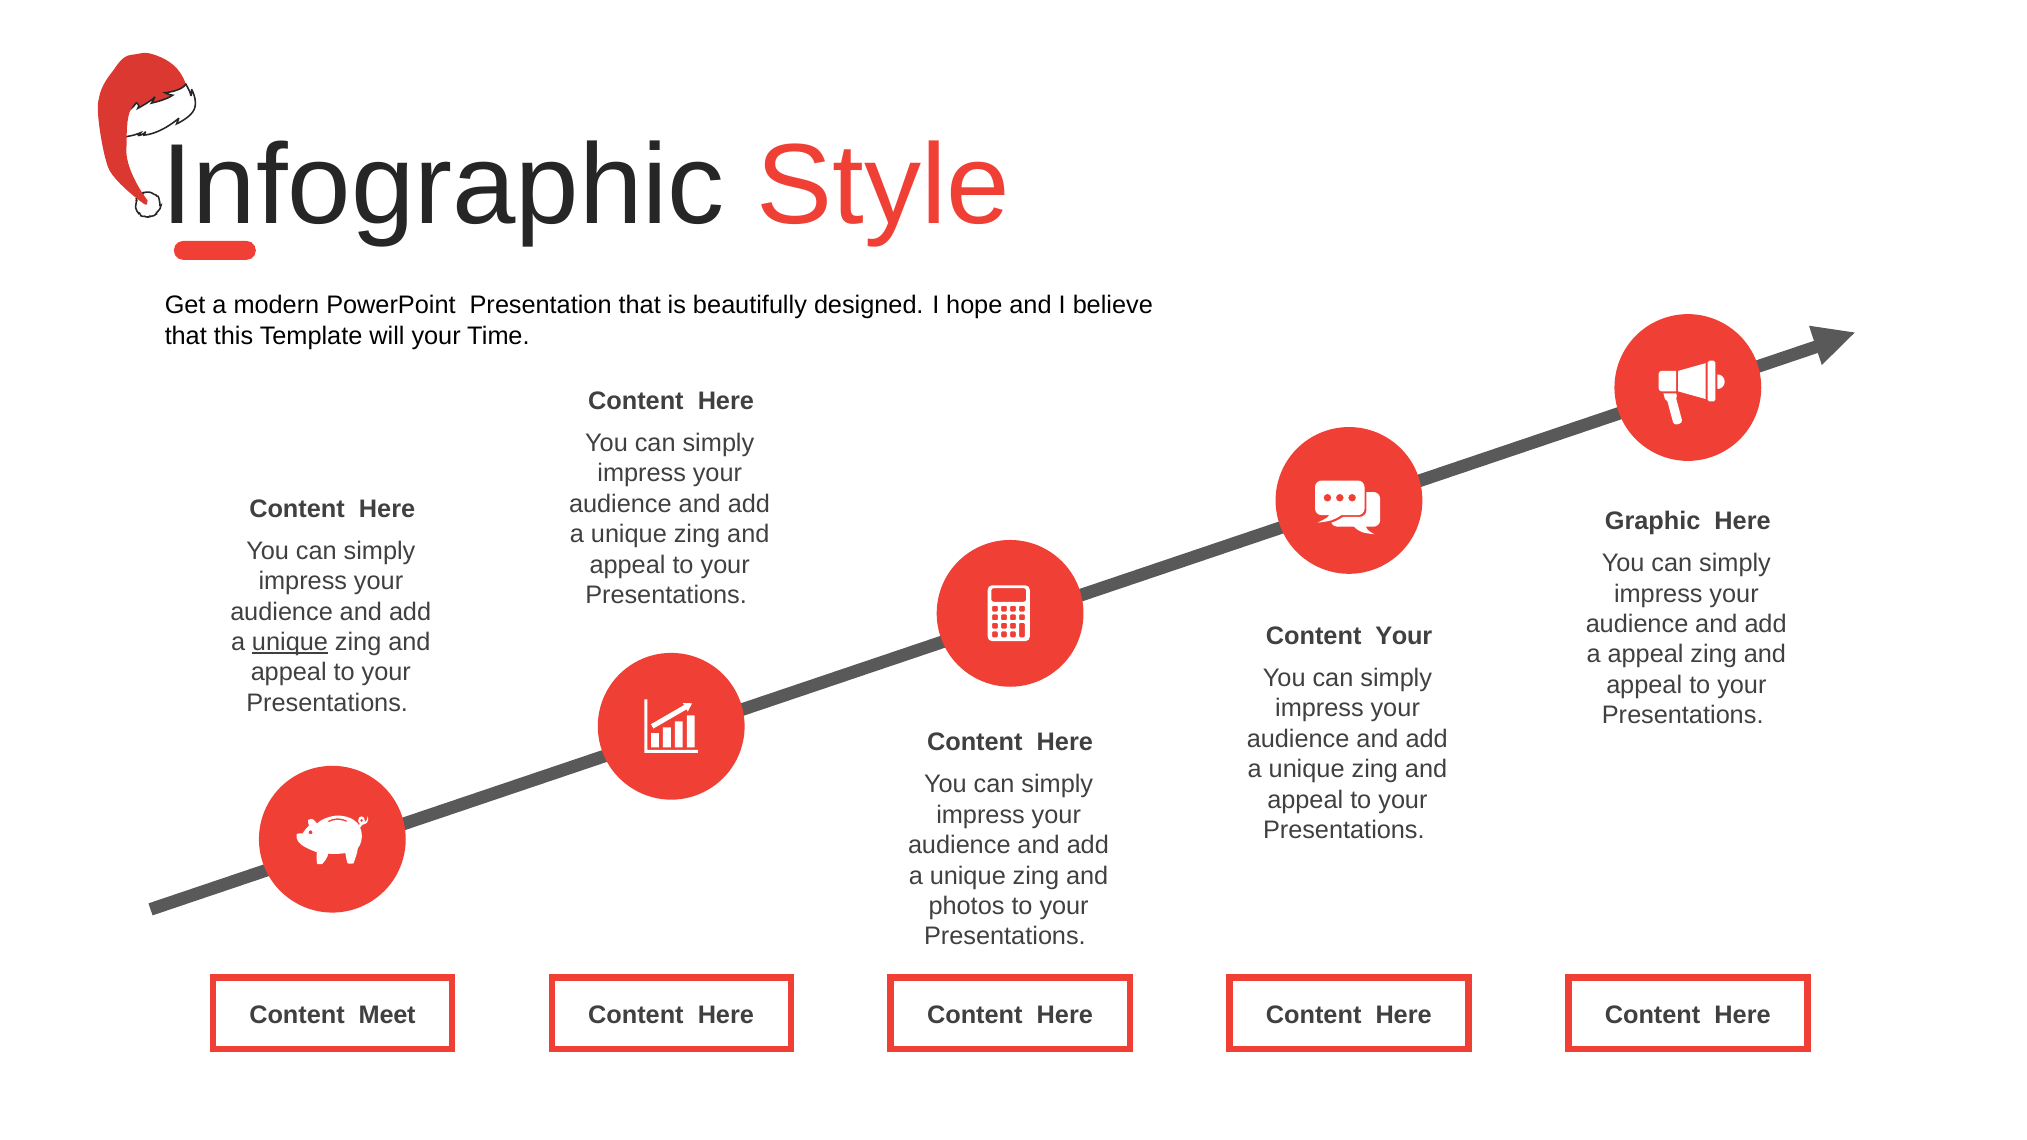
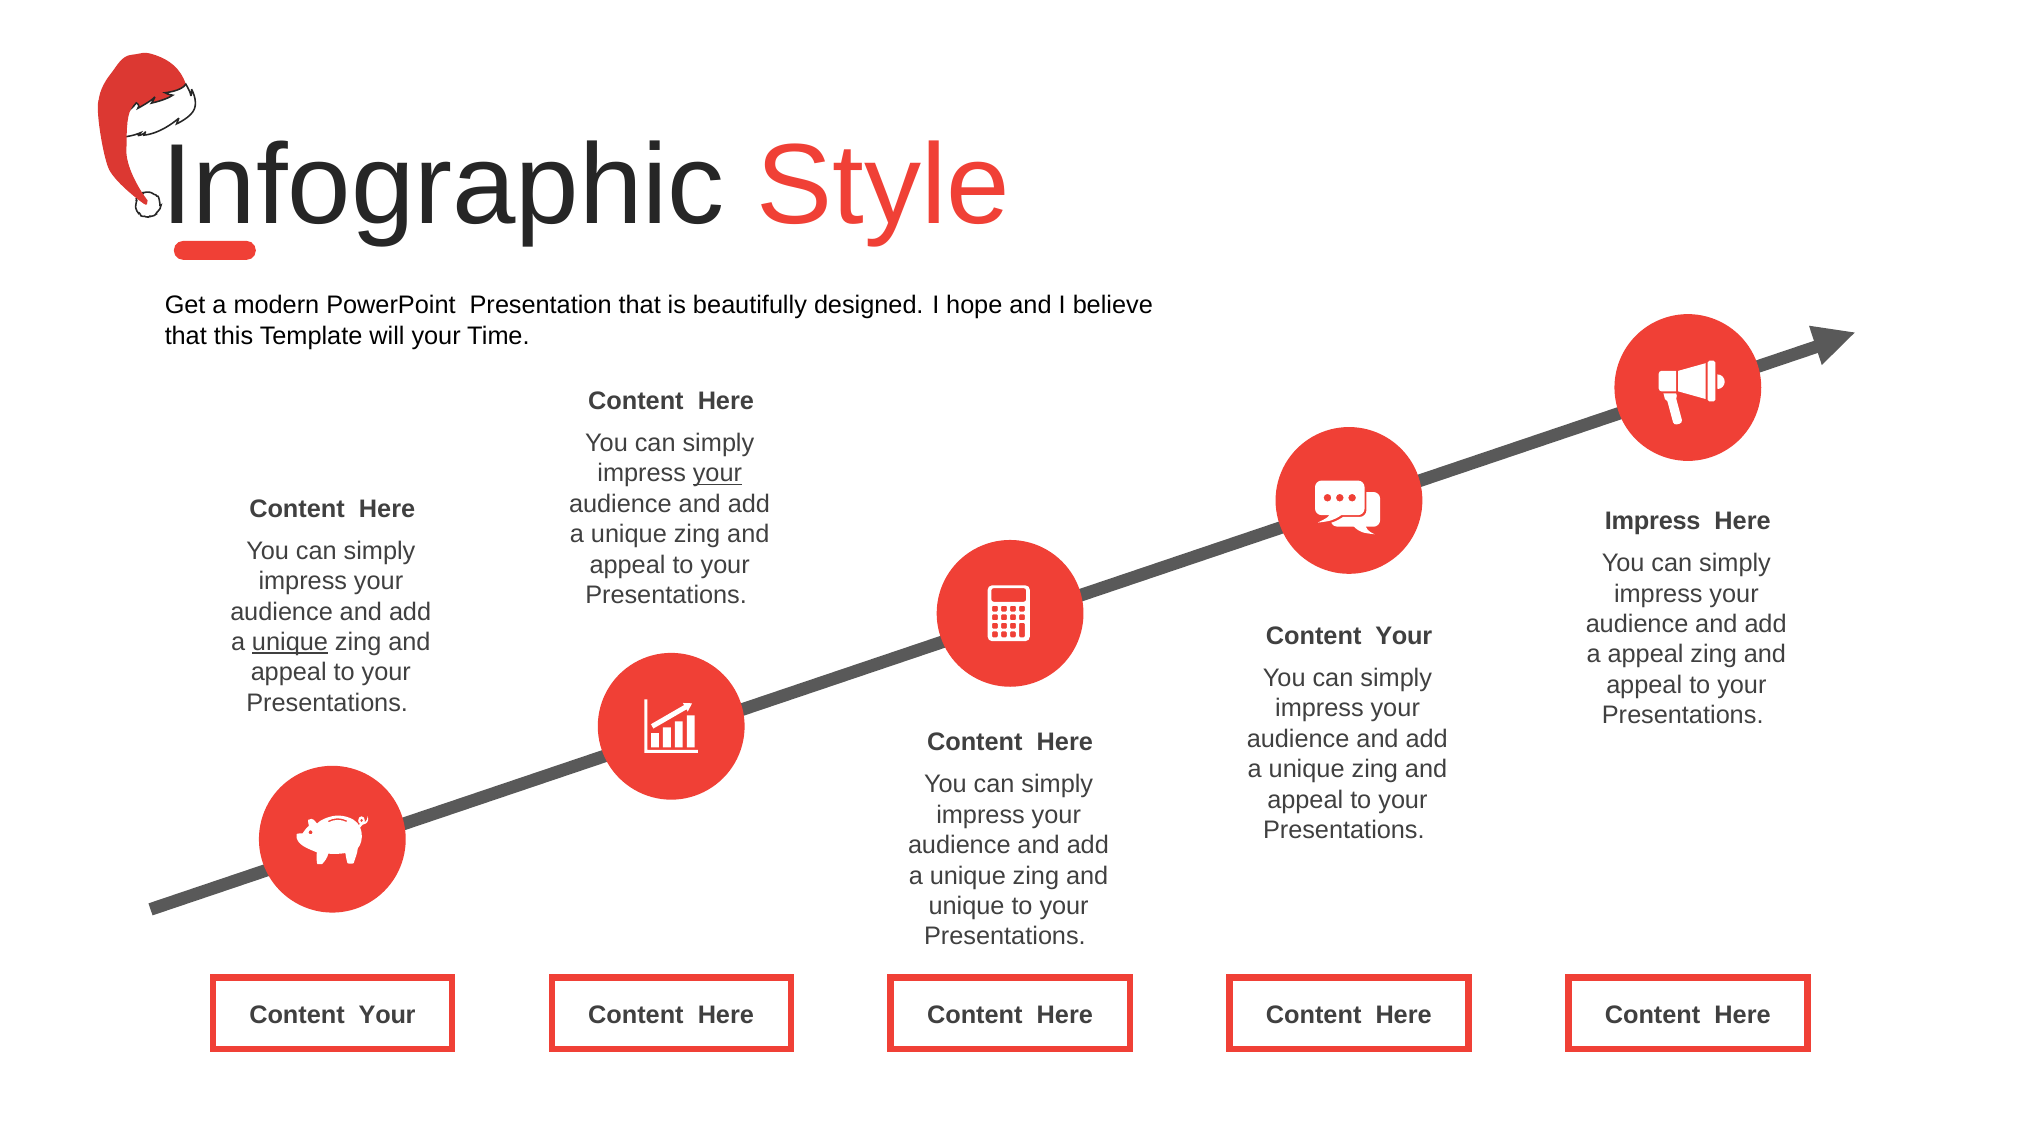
your at (717, 474) underline: none -> present
Graphic at (1653, 521): Graphic -> Impress
photos at (967, 906): photos -> unique
Meet at (387, 1015): Meet -> Your
